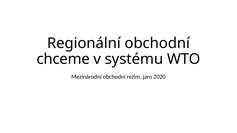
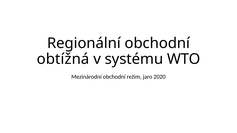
chceme: chceme -> obtížná
